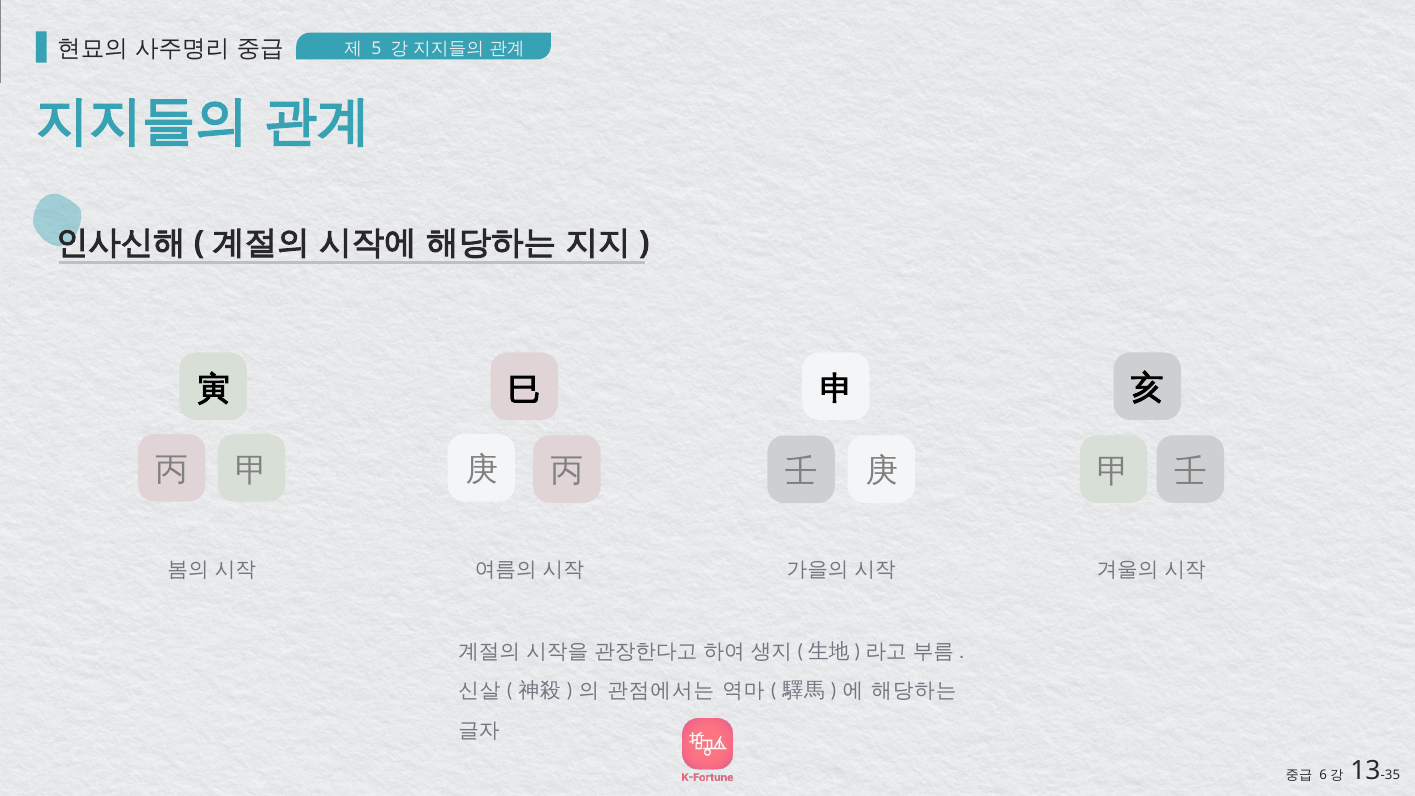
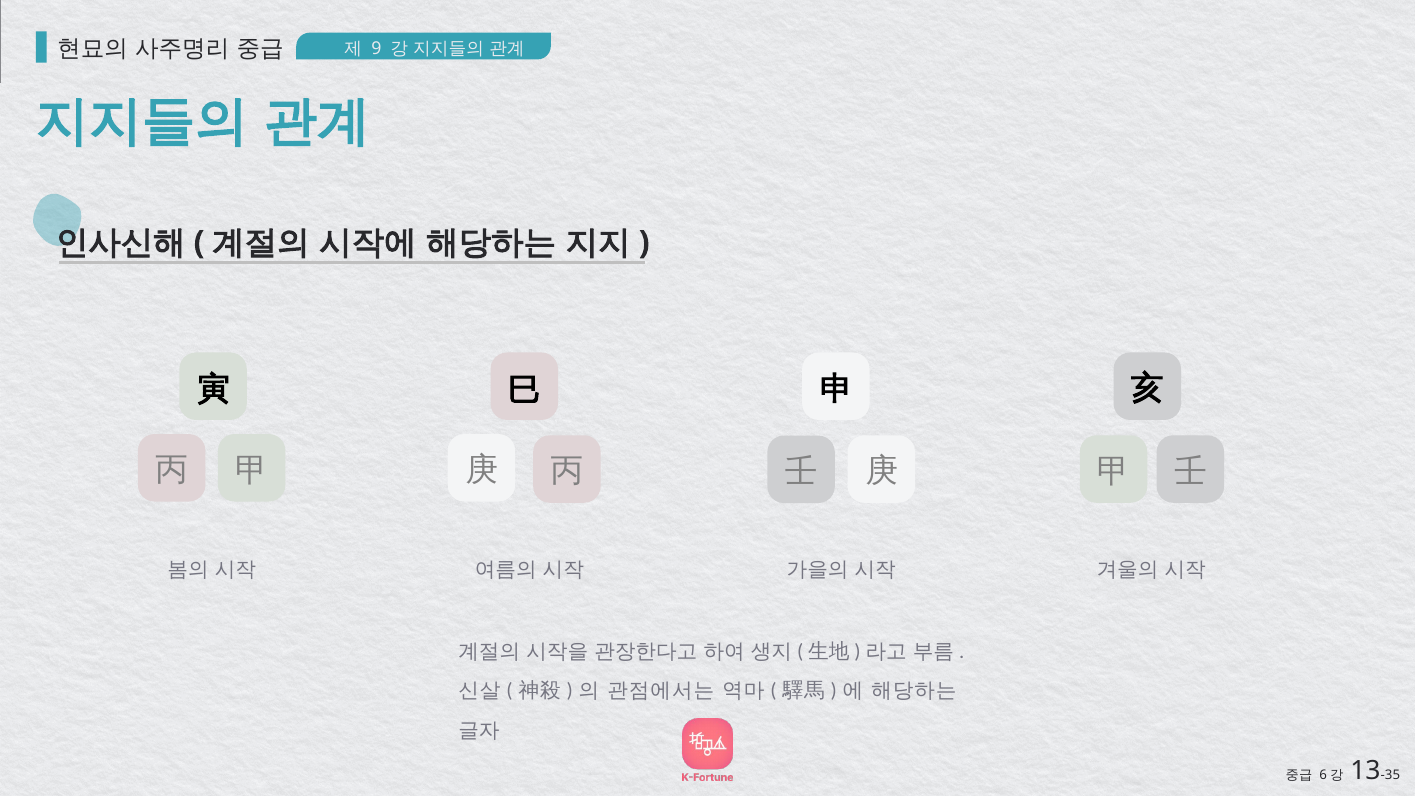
5: 5 -> 9
